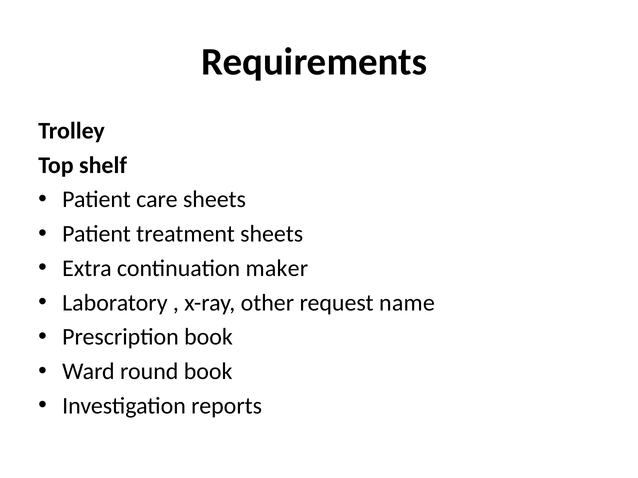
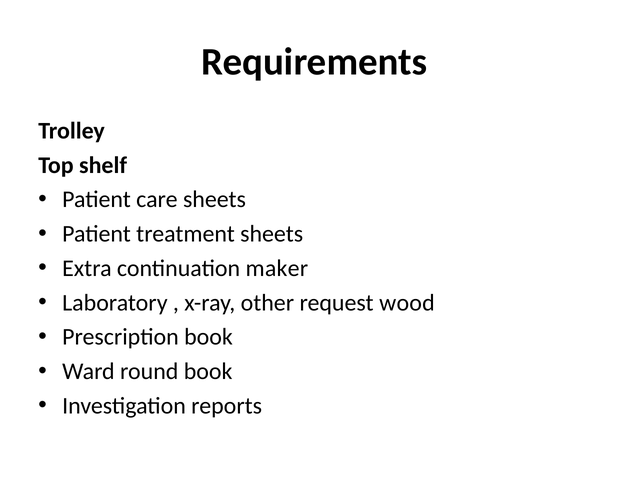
name: name -> wood
